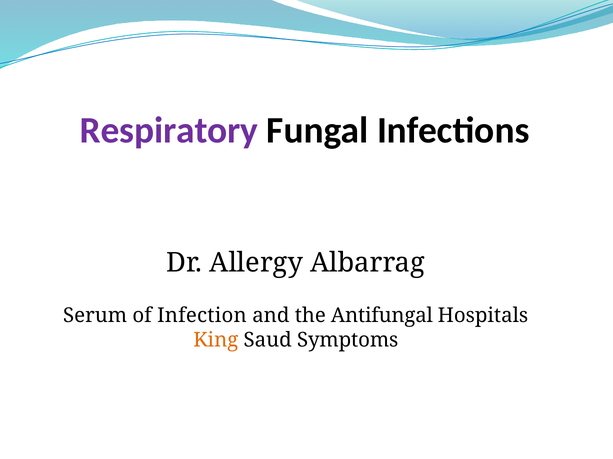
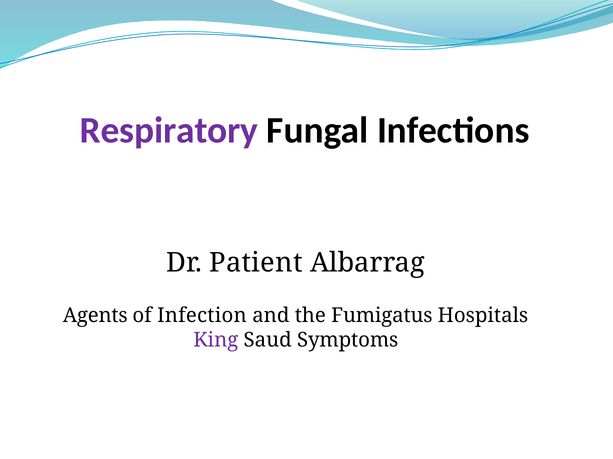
Allergy: Allergy -> Patient
Serum: Serum -> Agents
Antifungal: Antifungal -> Fumigatus
King colour: orange -> purple
